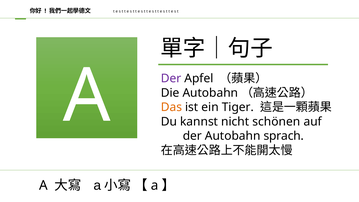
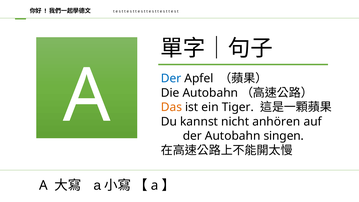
Der at (171, 79) colour: purple -> blue
schönen: schönen -> anhören
sprach: sprach -> singen
